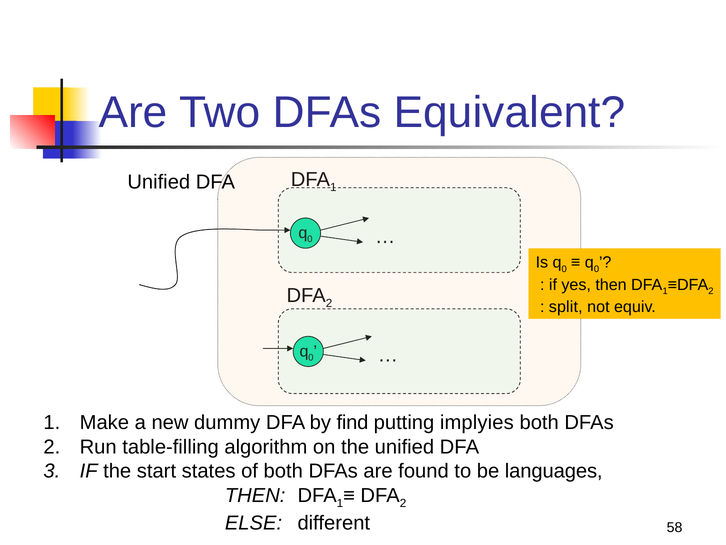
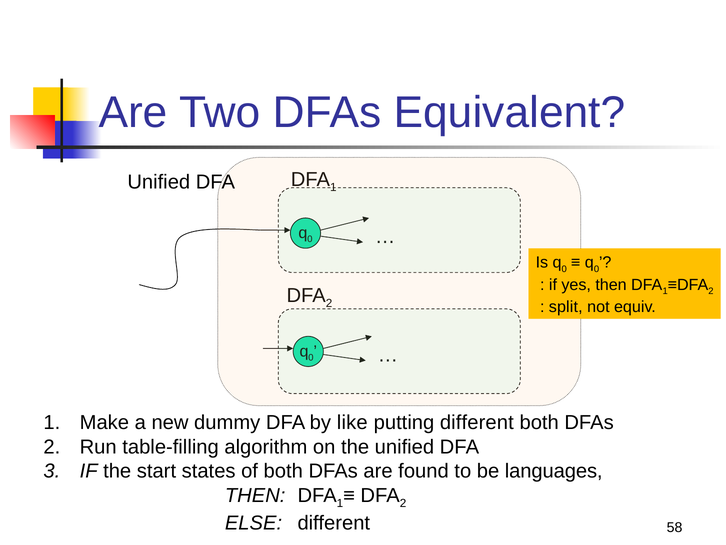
find: find -> like
putting implyies: implyies -> different
